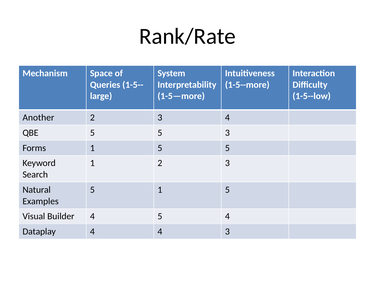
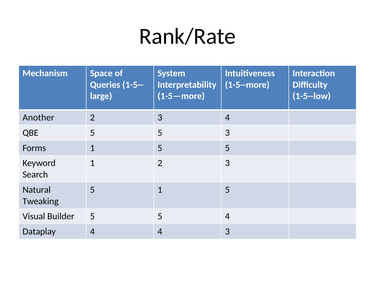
Examples: Examples -> Tweaking
Builder 4: 4 -> 5
